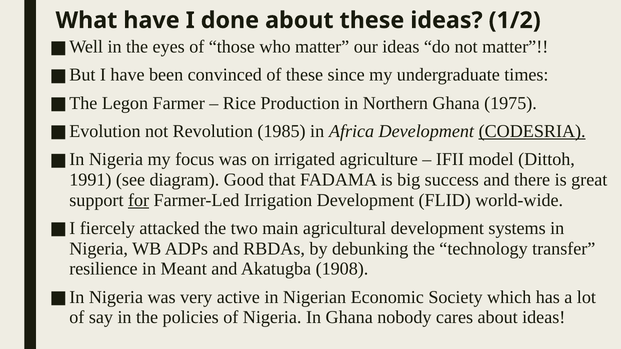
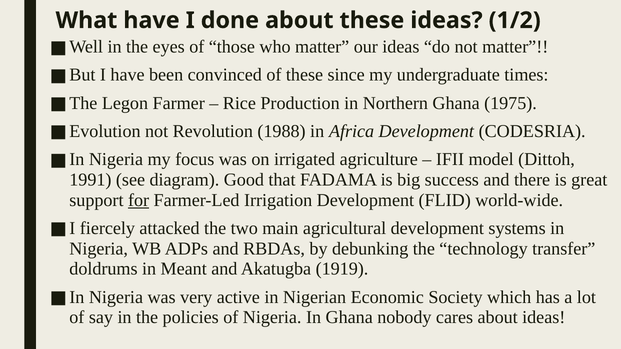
1985: 1985 -> 1988
CODESRIA underline: present -> none
resilience: resilience -> doldrums
1908: 1908 -> 1919
